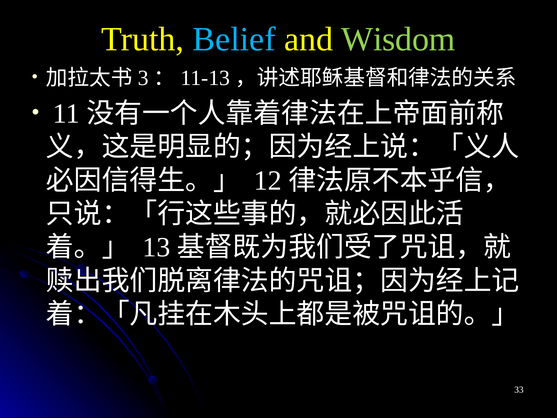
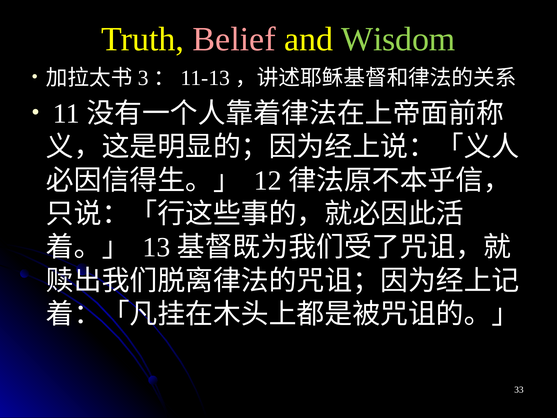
Belief colour: light blue -> pink
